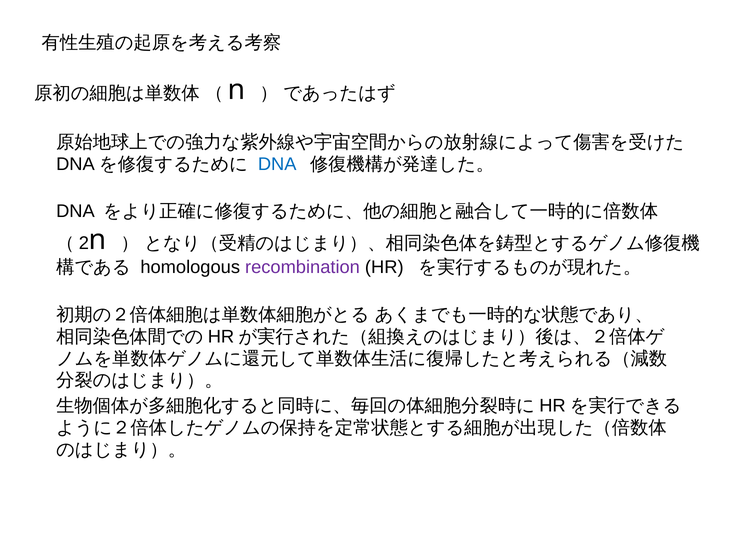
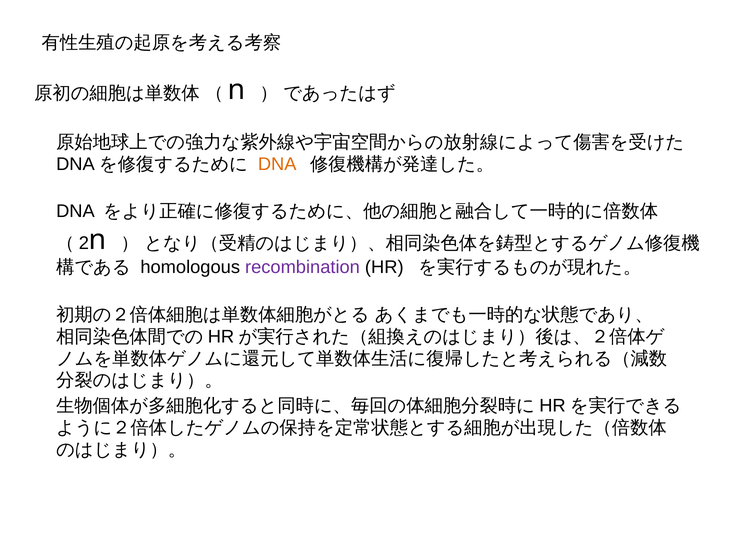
DNA at (277, 164) colour: blue -> orange
